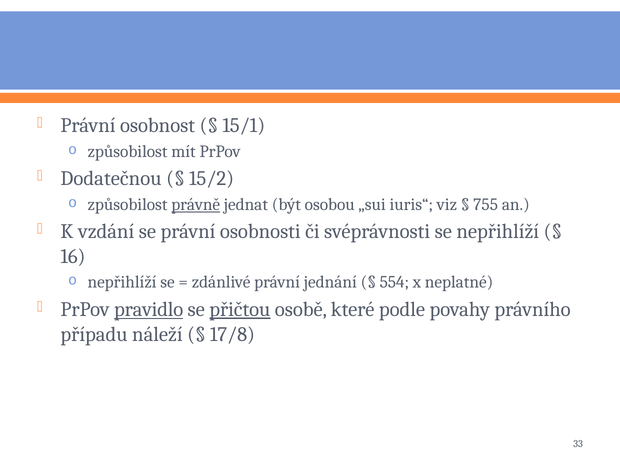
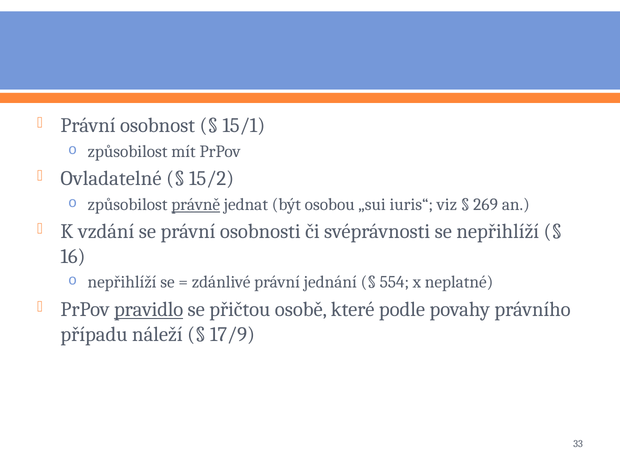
Dodatečnou: Dodatečnou -> Ovladatelné
755: 755 -> 269
přičtou underline: present -> none
17/8: 17/8 -> 17/9
